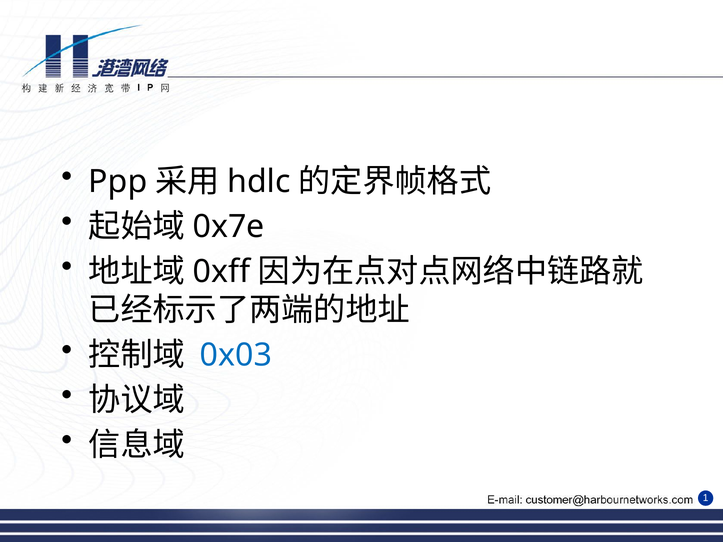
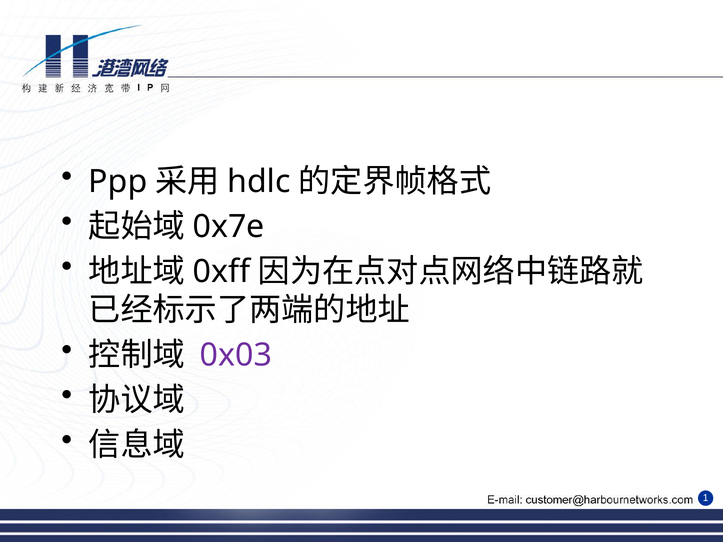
0x03 colour: blue -> purple
